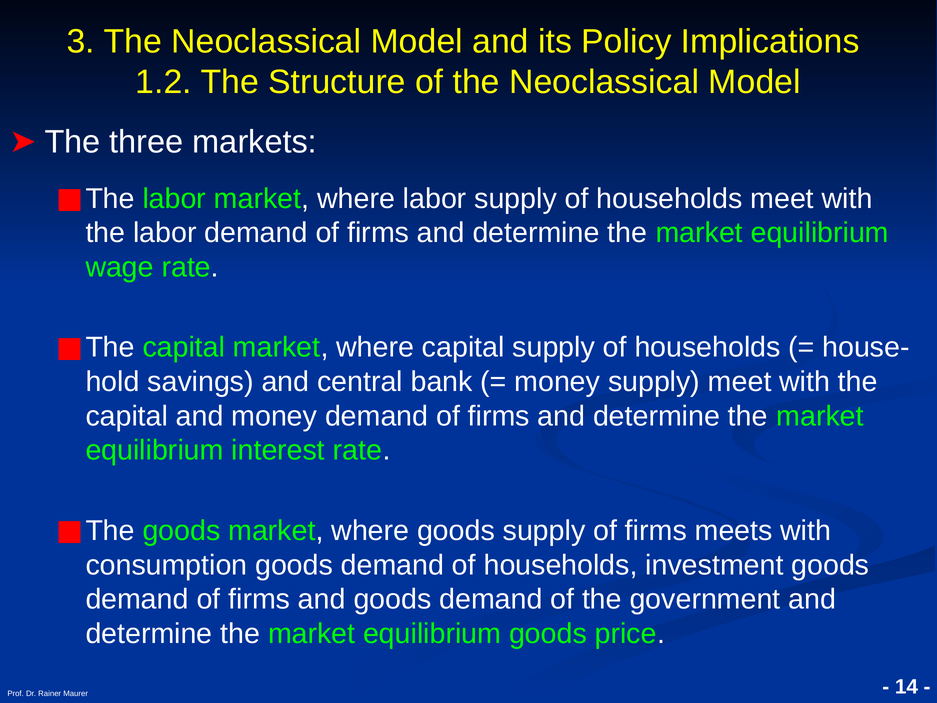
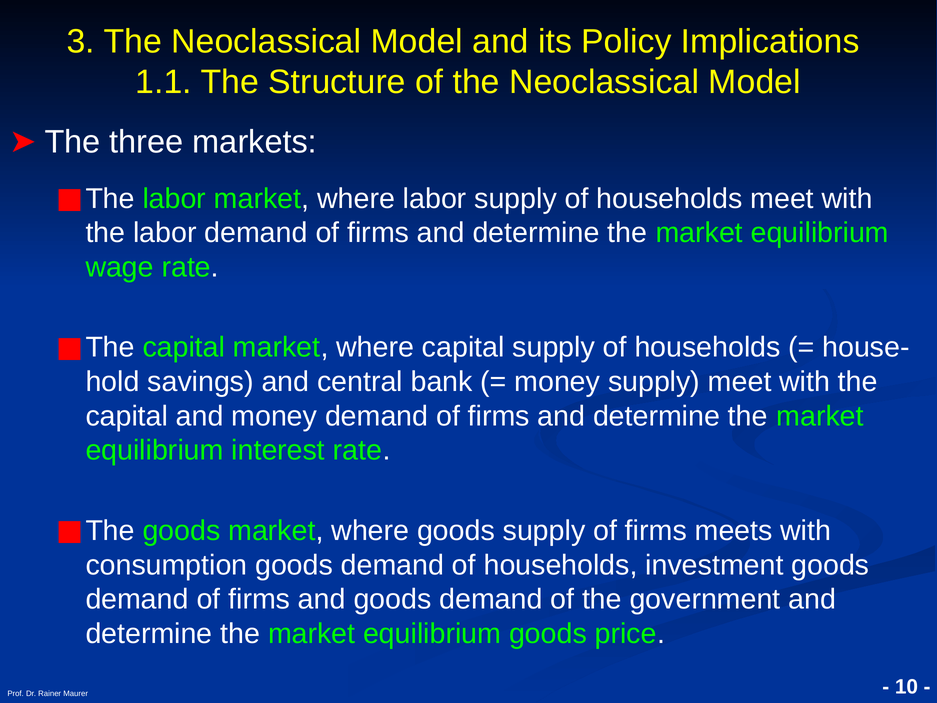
1.2: 1.2 -> 1.1
14: 14 -> 10
